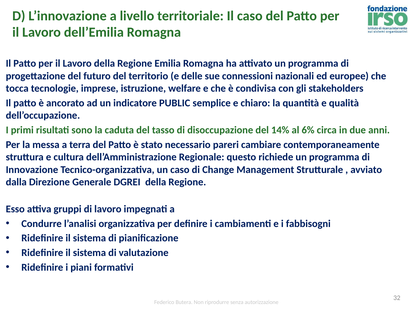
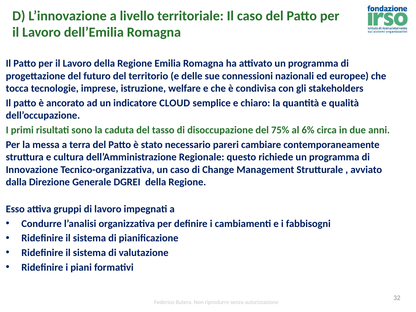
PUBLIC: PUBLIC -> CLOUD
14%: 14% -> 75%
